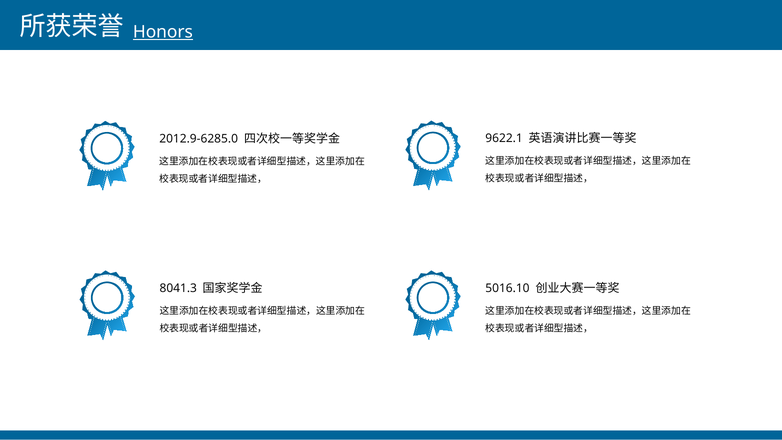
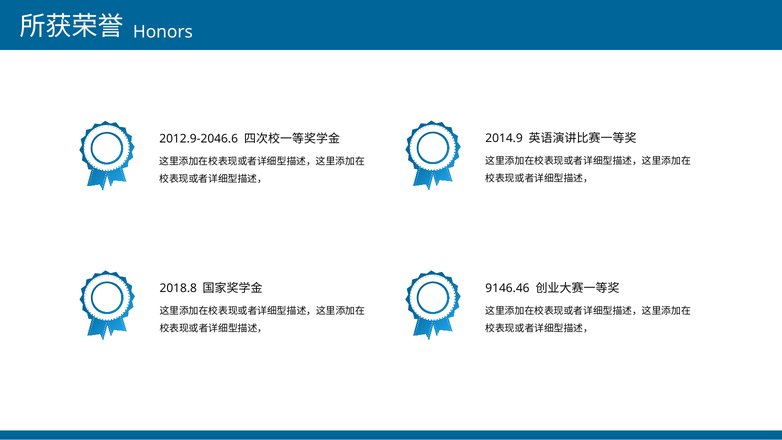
Honors underline: present -> none
9622.1: 9622.1 -> 2014.9
2012.9-6285.0: 2012.9-6285.0 -> 2012.9-2046.6
8041.3: 8041.3 -> 2018.8
5016.10: 5016.10 -> 9146.46
